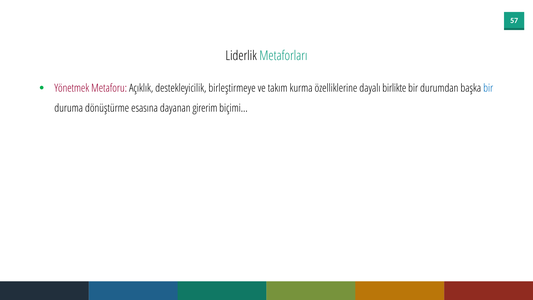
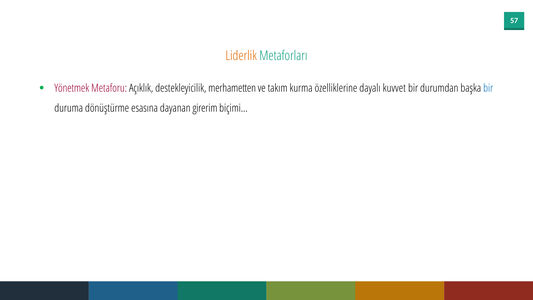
Liderlik colour: black -> orange
birleştirmeye: birleştirmeye -> merhametten
birlikte: birlikte -> kuvvet
